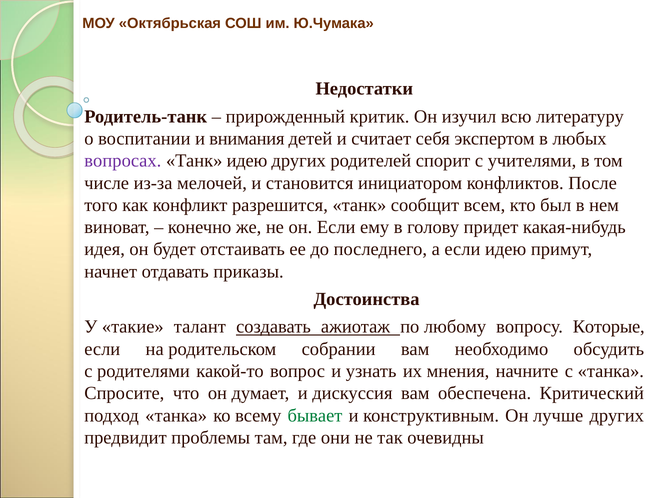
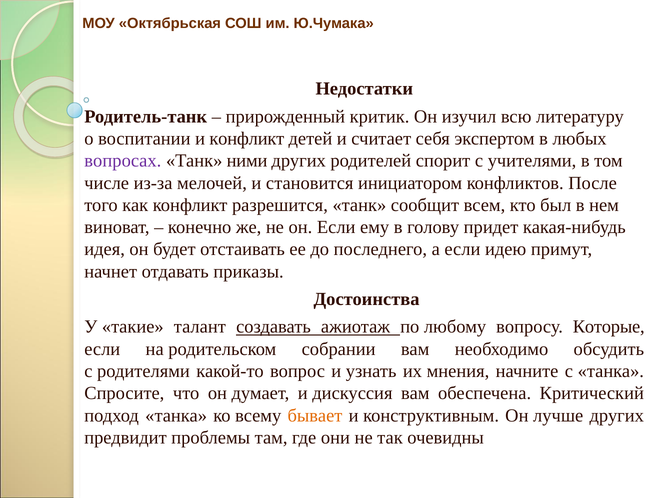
и внимания: внимания -> конфликт
Танк идею: идею -> ними
бывает colour: green -> orange
